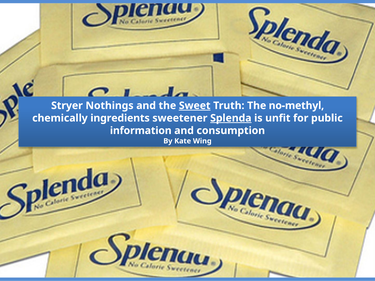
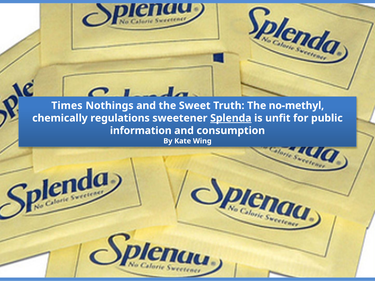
Stryer: Stryer -> Times
Sweet underline: present -> none
ingredients: ingredients -> regulations
